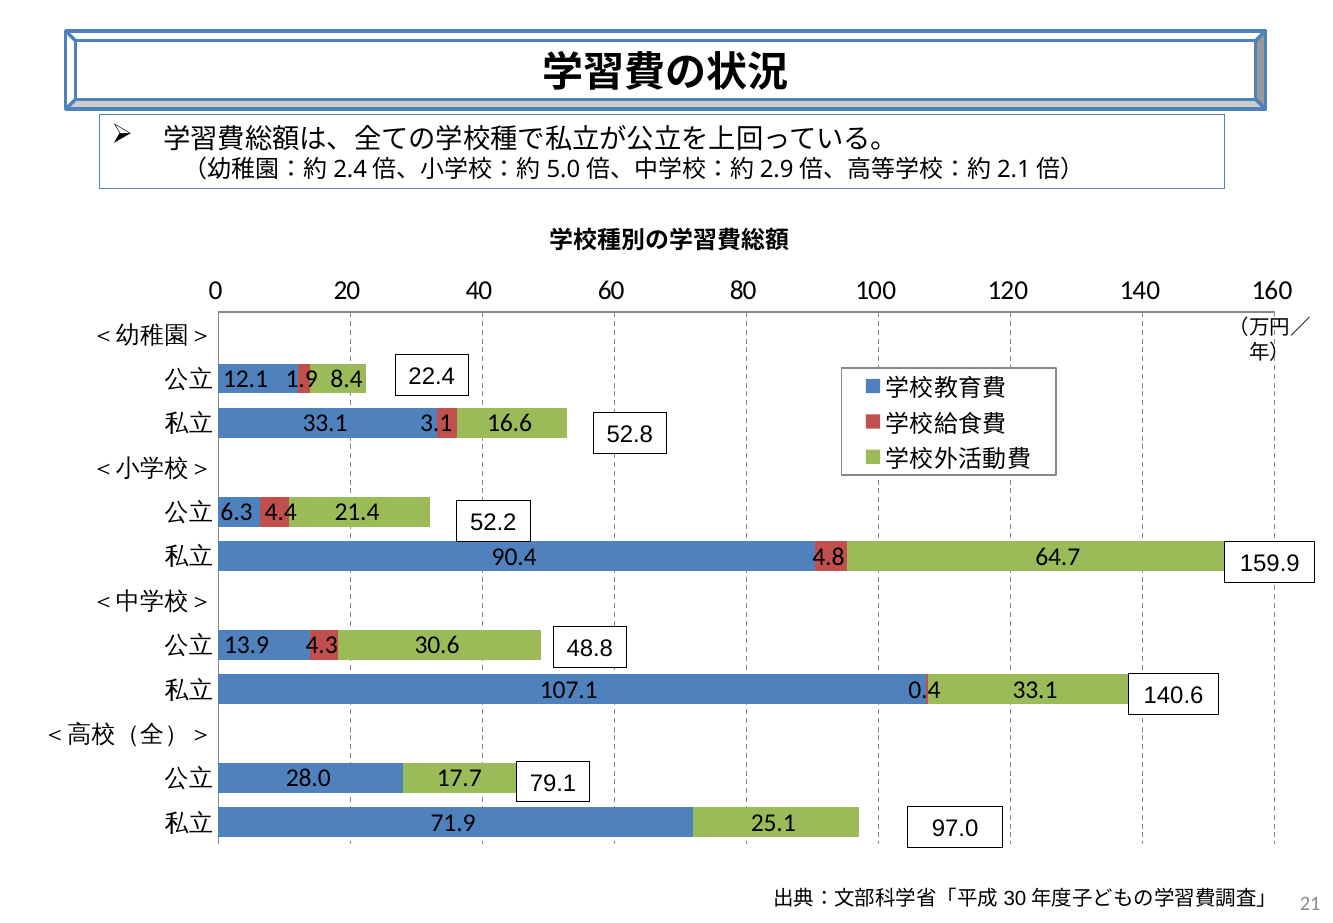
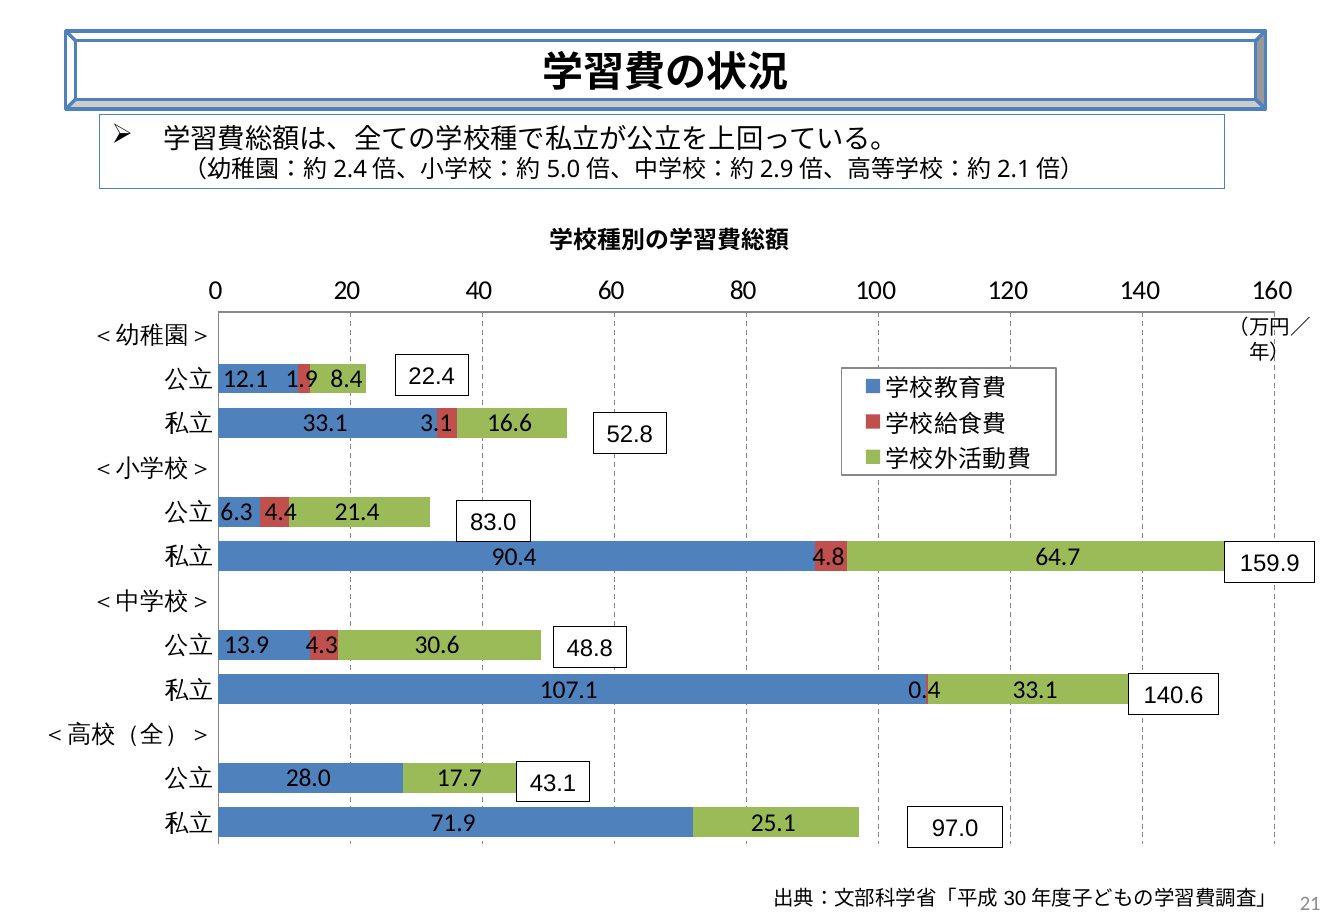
52.2: 52.2 -> 83.0
79.1: 79.1 -> 43.1
